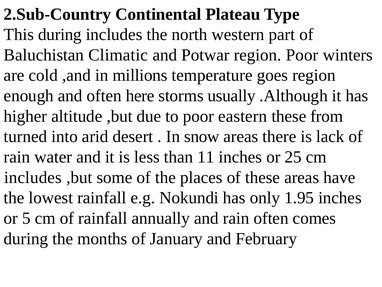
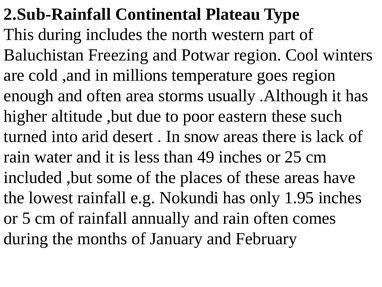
2.Sub-Country: 2.Sub-Country -> 2.Sub-Rainfall
Climatic: Climatic -> Freezing
region Poor: Poor -> Cool
here: here -> area
from: from -> such
11: 11 -> 49
includes at (33, 177): includes -> included
